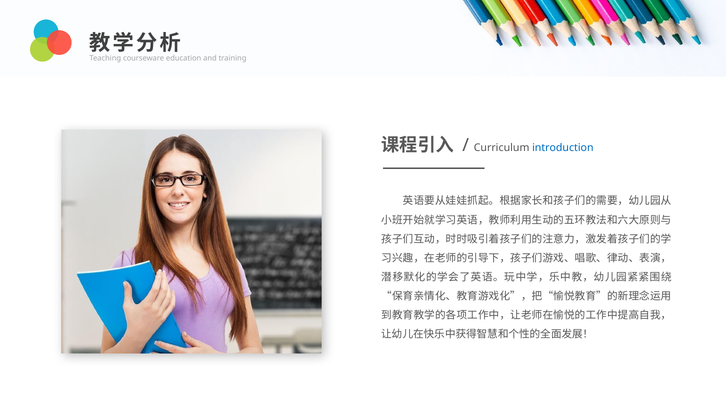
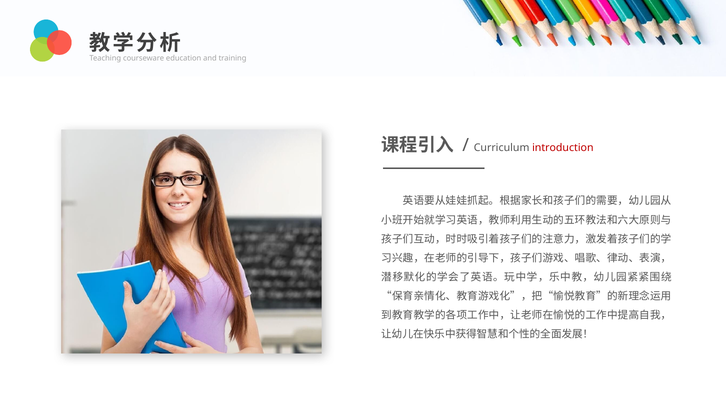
introduction colour: blue -> red
